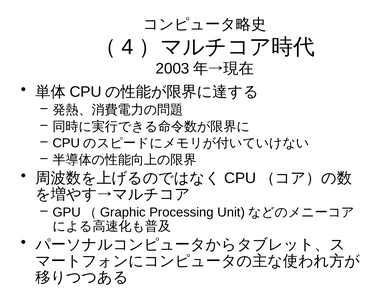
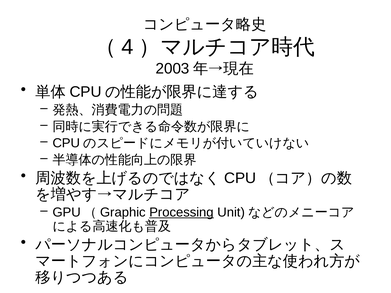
Processing underline: none -> present
